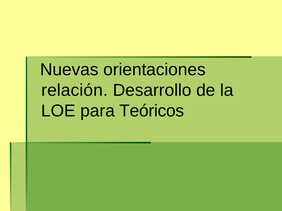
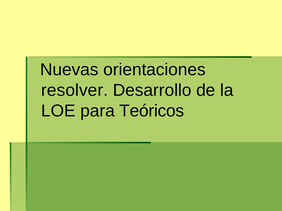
relación: relación -> resolver
